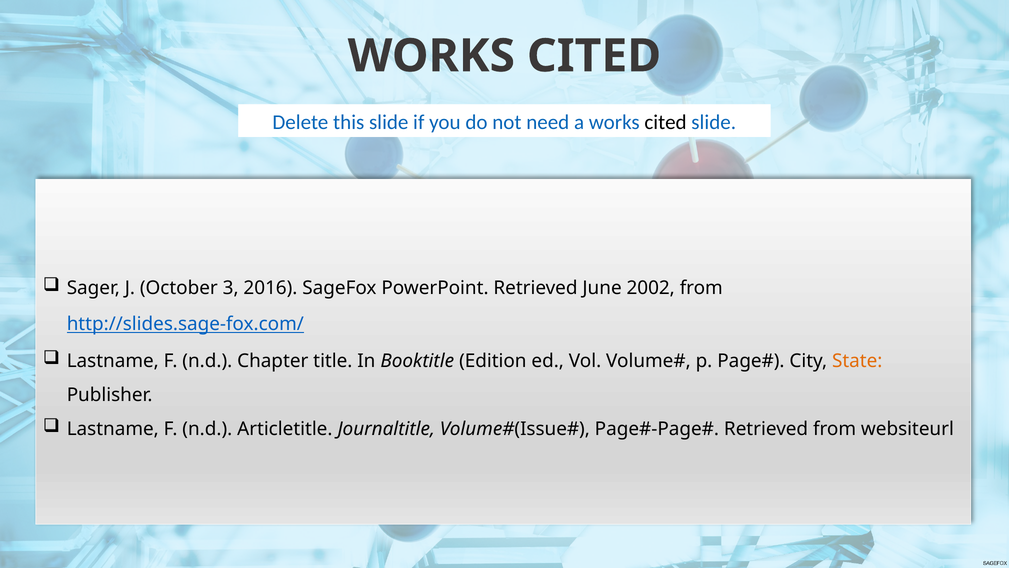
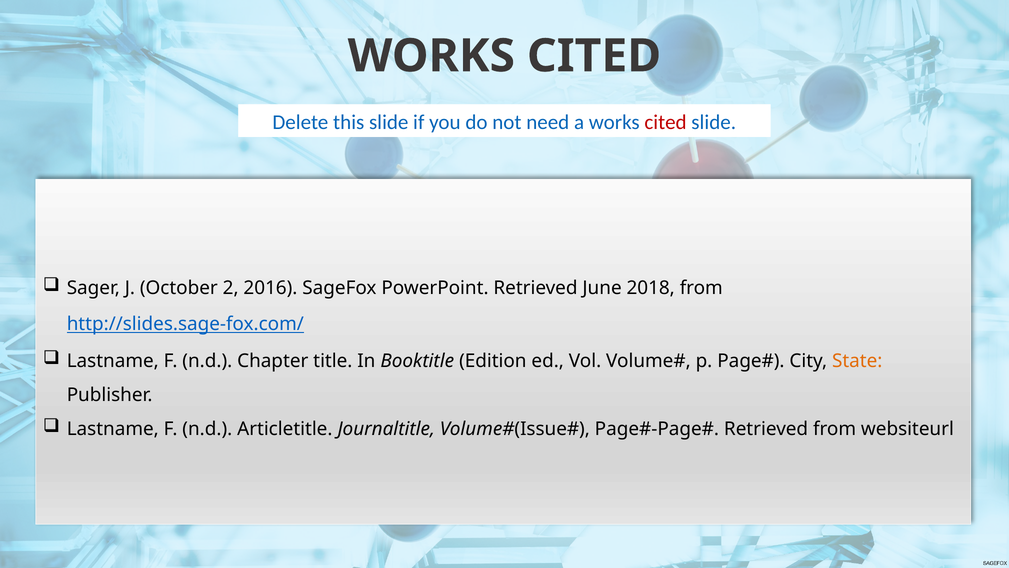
cited at (666, 122) colour: black -> red
3: 3 -> 2
2002: 2002 -> 2018
